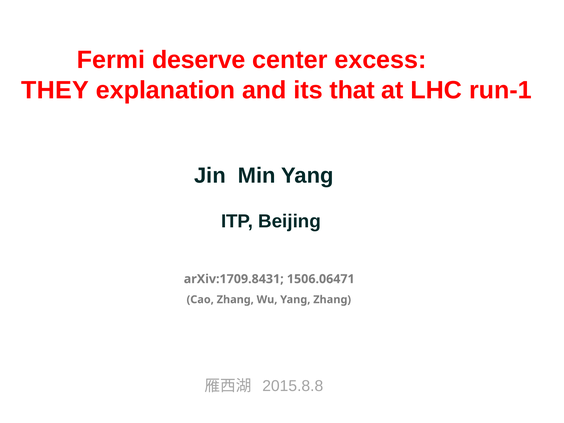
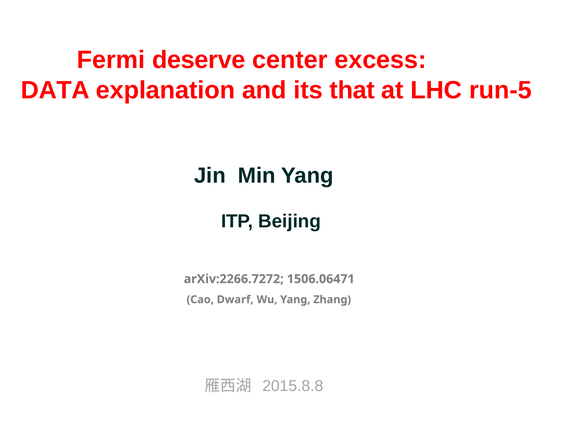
THEY: THEY -> DATA
run-1: run-1 -> run-5
arXiv:1709.8431: arXiv:1709.8431 -> arXiv:2266.7272
Cao Zhang: Zhang -> Dwarf
